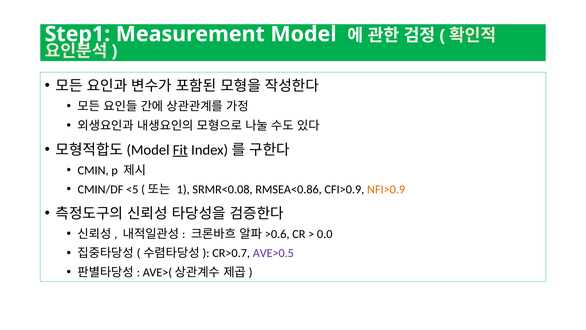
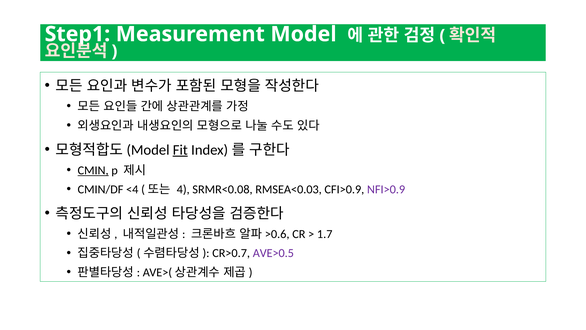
CMIN underline: none -> present
<5: <5 -> <4
1: 1 -> 4
RMSEA<0.86: RMSEA<0.86 -> RMSEA<0.03
NFI>0.9 colour: orange -> purple
0.0: 0.0 -> 1.7
